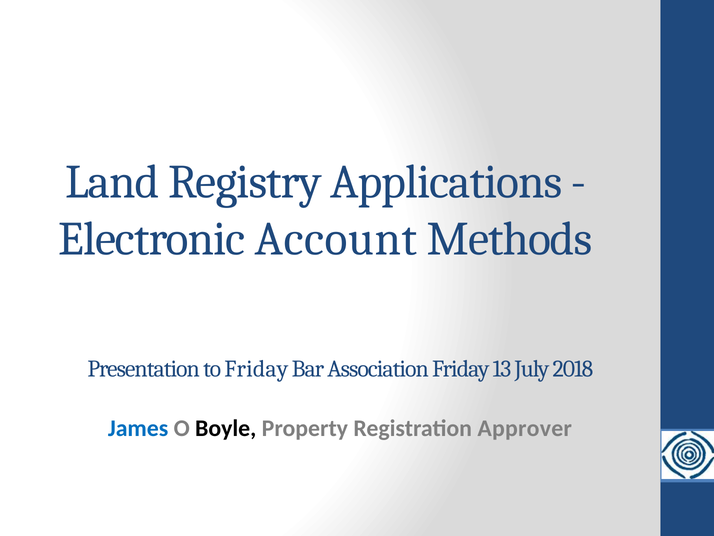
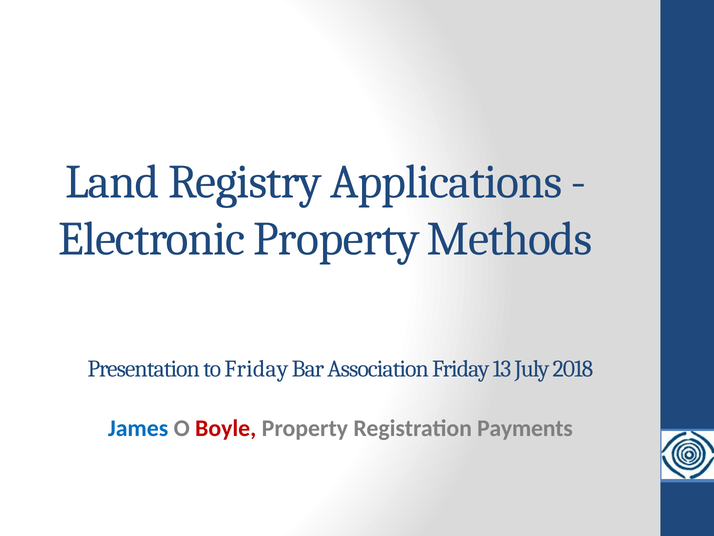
Electronic Account: Account -> Property
Boyle colour: black -> red
Approver: Approver -> Payments
